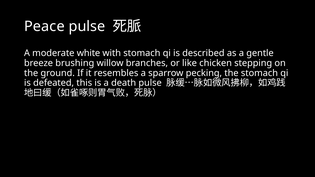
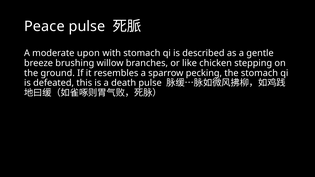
white: white -> upon
